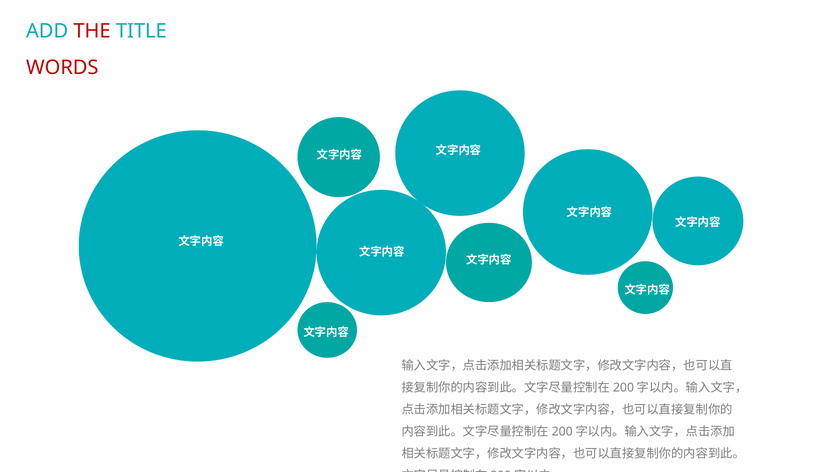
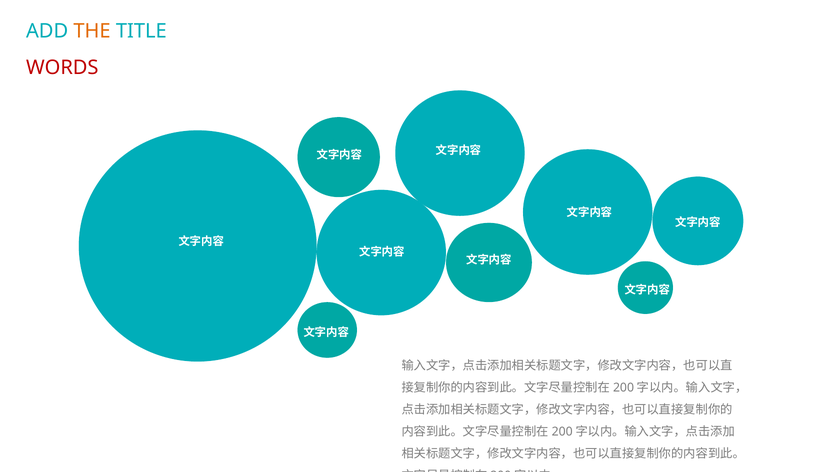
THE colour: red -> orange
